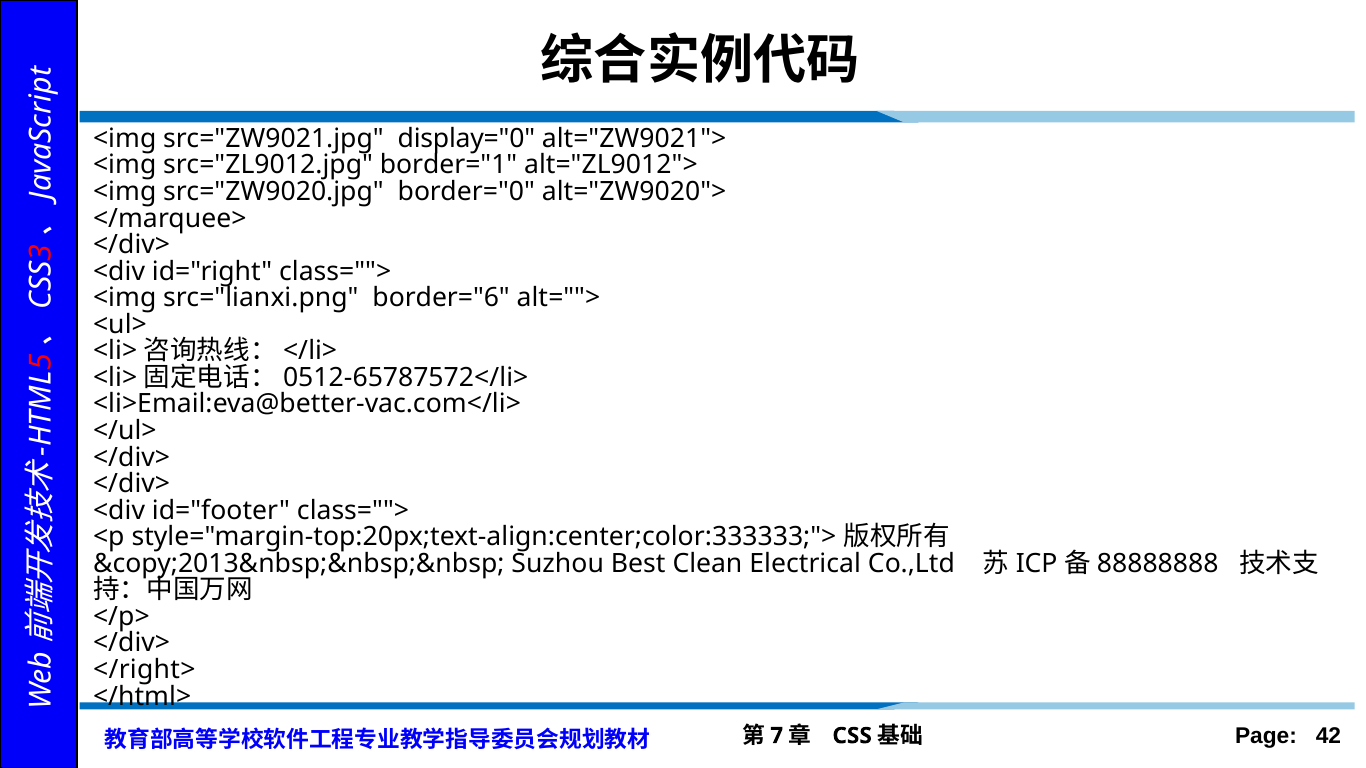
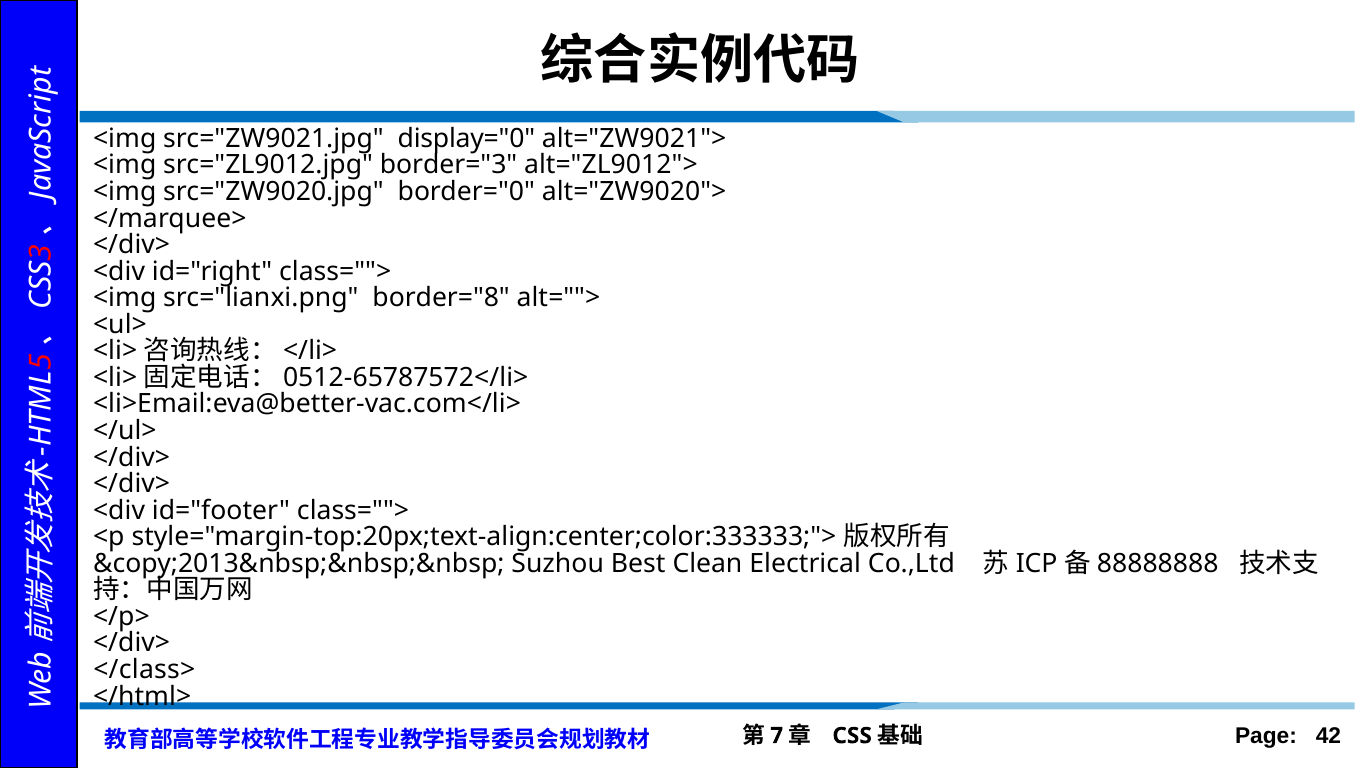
border="1: border="1 -> border="3
border="6: border="6 -> border="8
</right>: </right> -> </class>
